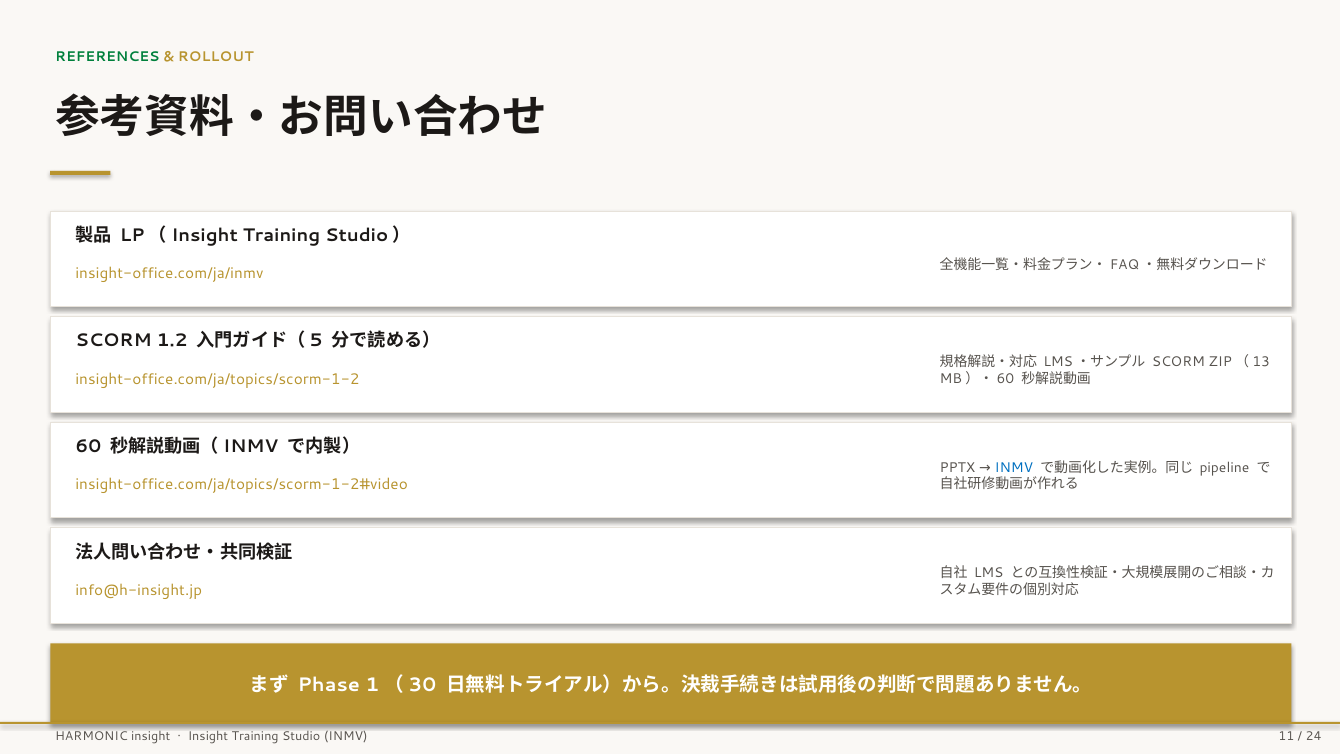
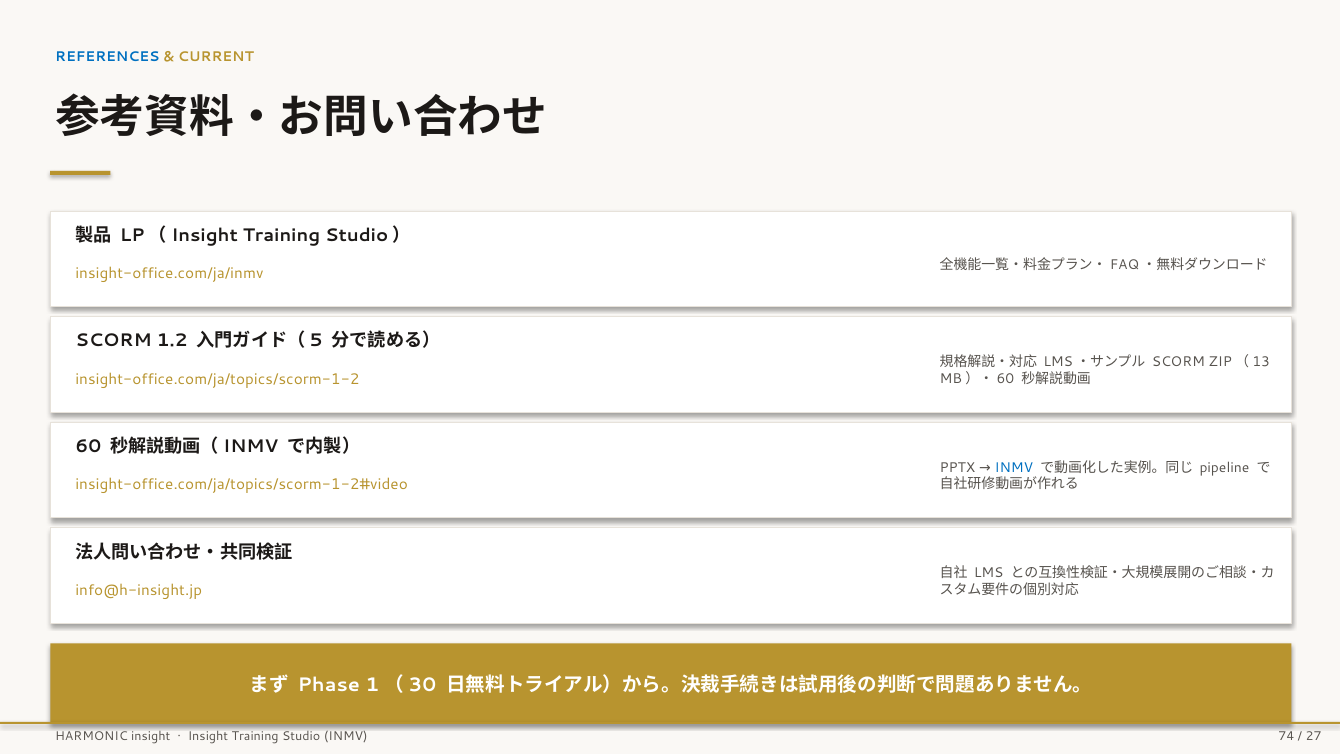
REFERENCES colour: green -> blue
ROLLOUT: ROLLOUT -> CURRENT
11: 11 -> 74
24: 24 -> 27
